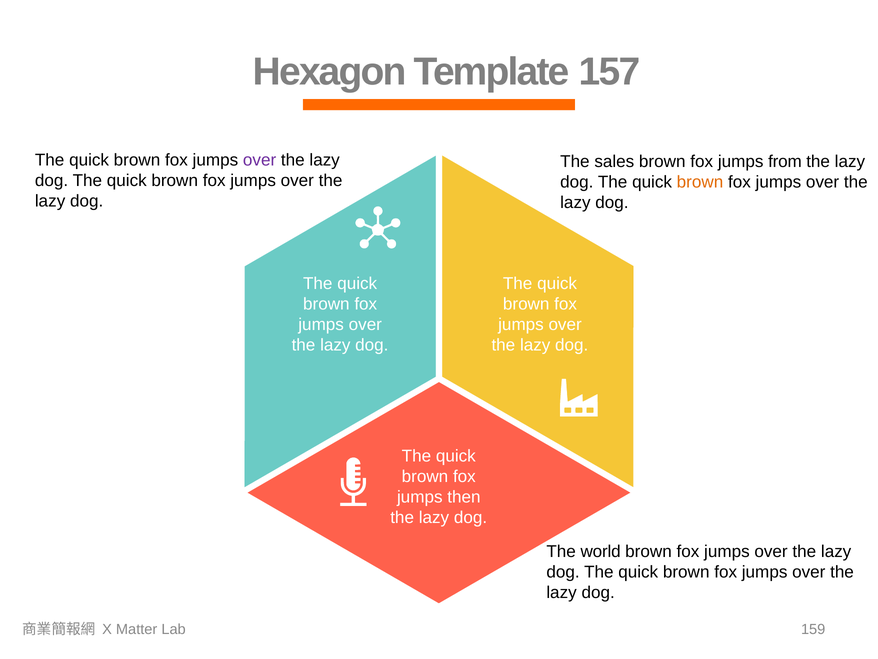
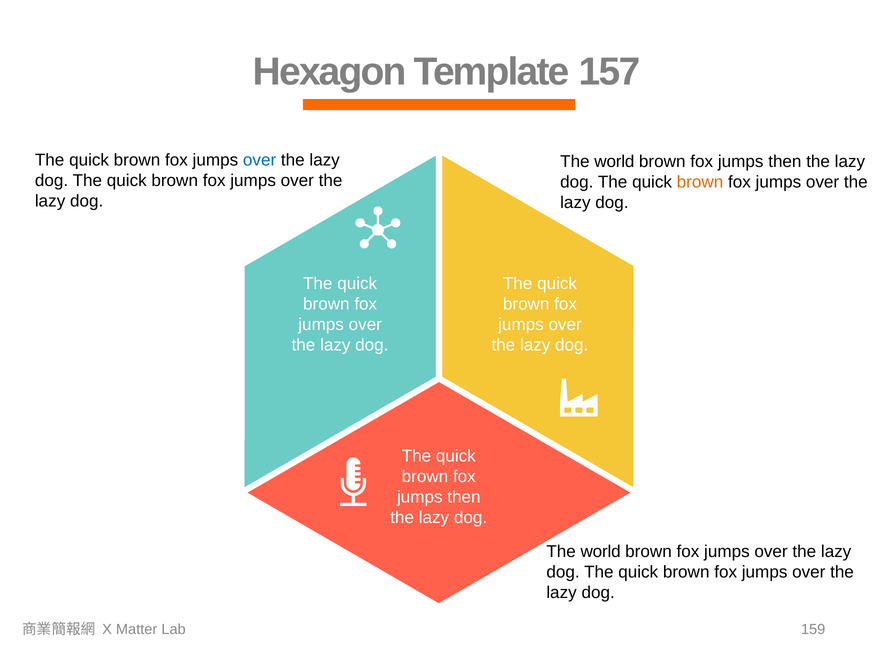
over at (260, 160) colour: purple -> blue
sales at (614, 161): sales -> world
from at (785, 161): from -> then
